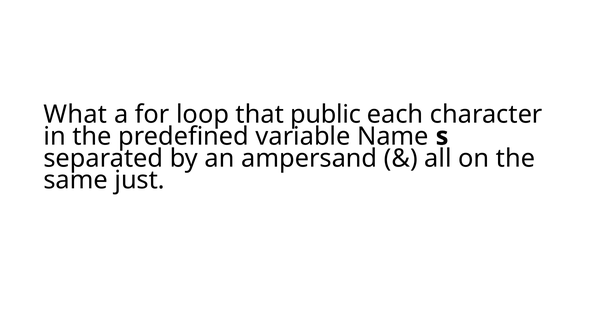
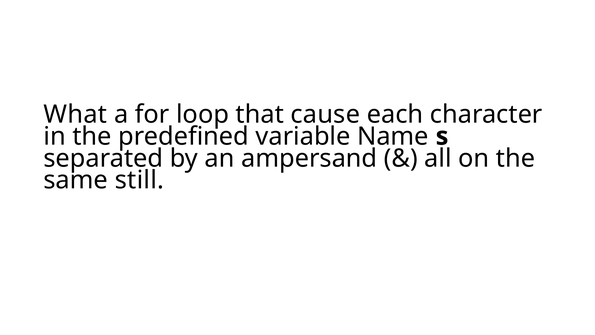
public: public -> cause
just: just -> still
